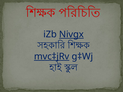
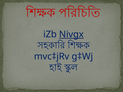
mvc‡jRv underline: present -> none
